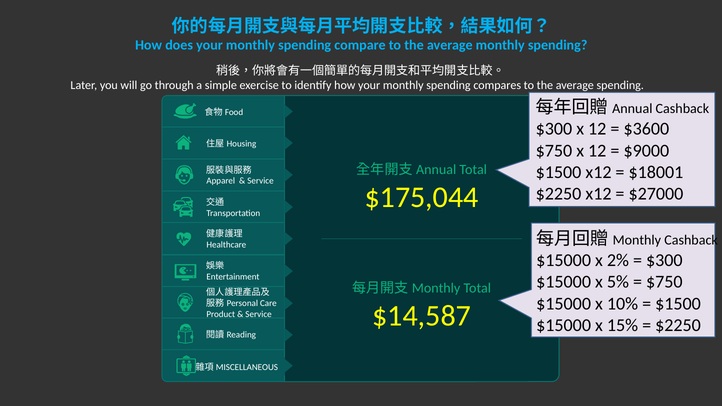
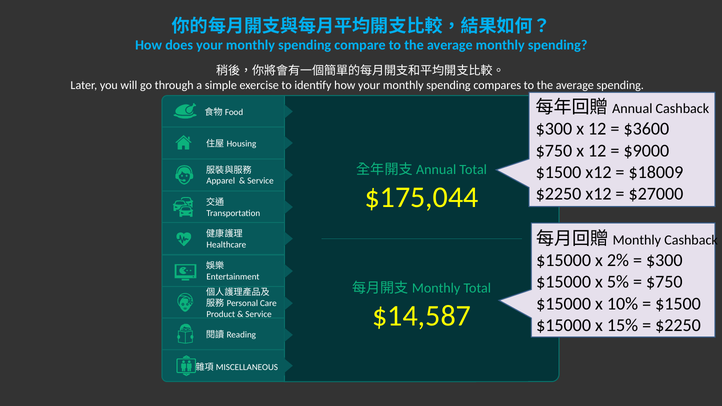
$18001: $18001 -> $18009
